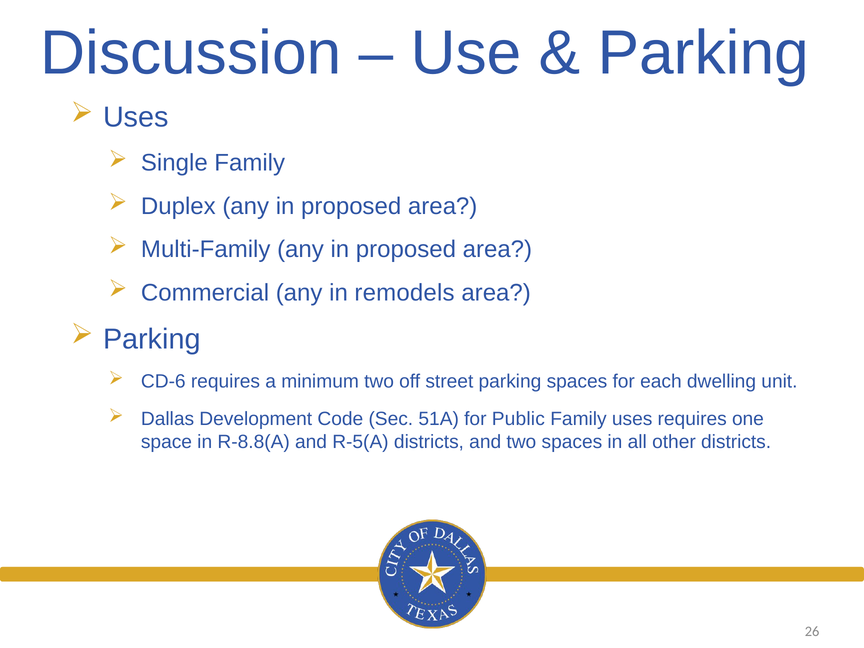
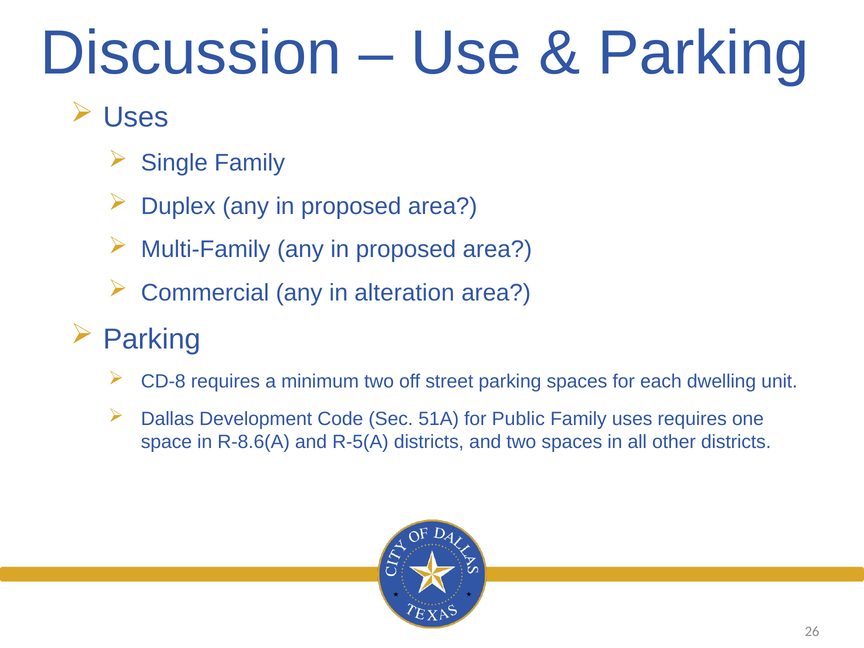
remodels: remodels -> alteration
CD-6: CD-6 -> CD-8
R-8.8(A: R-8.8(A -> R-8.6(A
